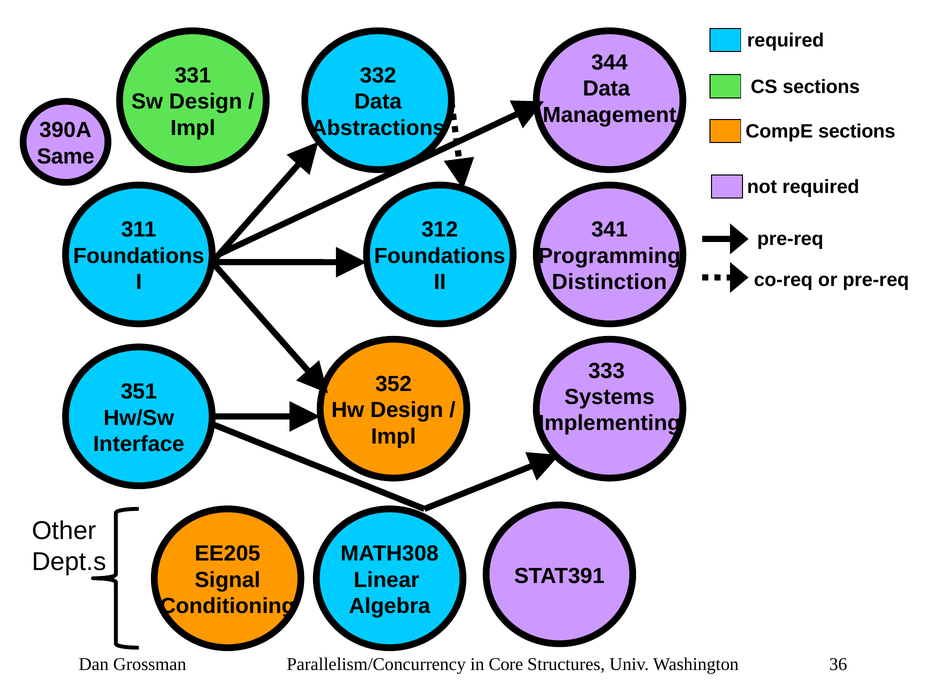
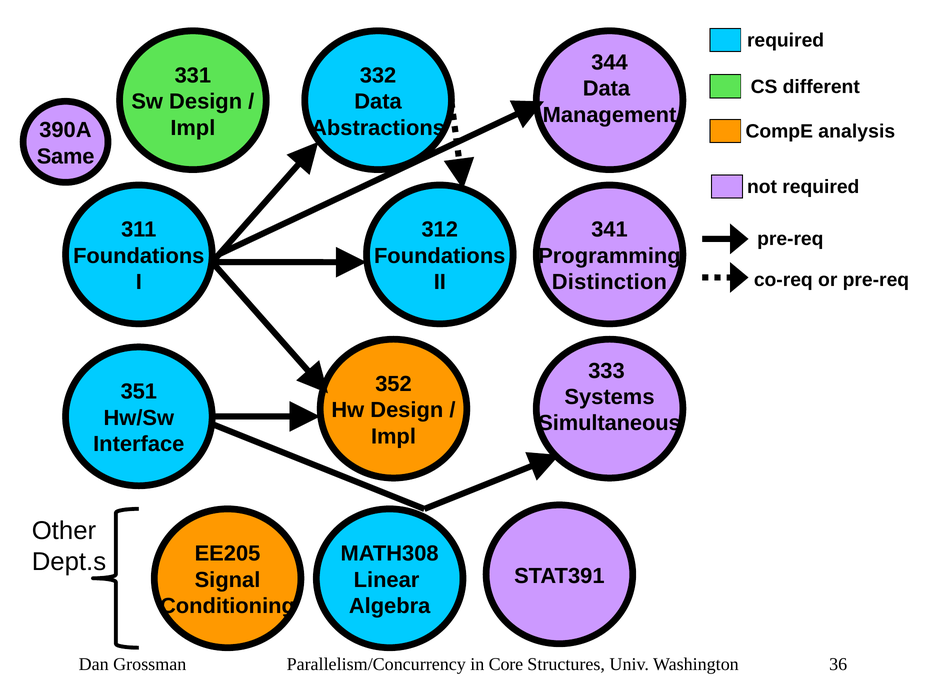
CS sections: sections -> different
CompE sections: sections -> analysis
Implementing: Implementing -> Simultaneous
